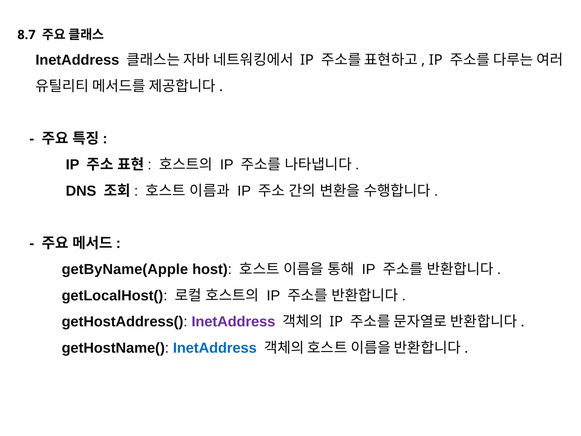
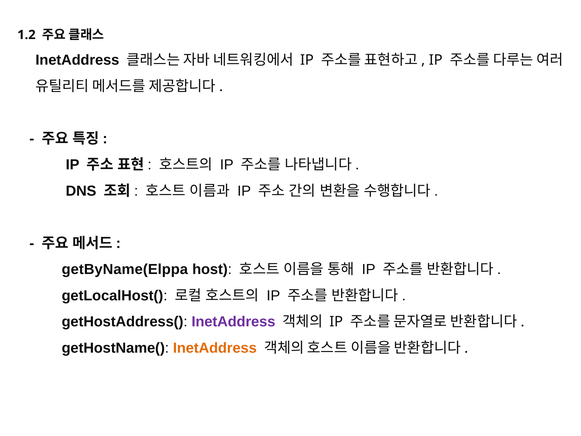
8.7: 8.7 -> 1.2
getByName(Apple: getByName(Apple -> getByName(Elppa
InetAddress at (215, 348) colour: blue -> orange
